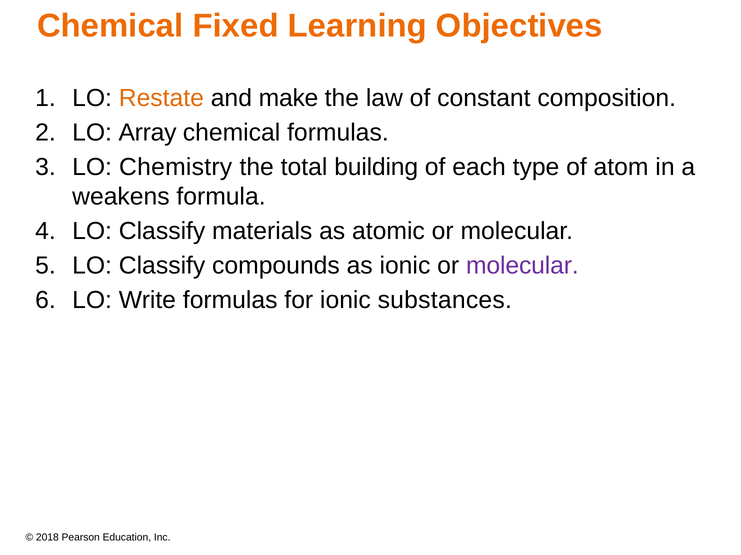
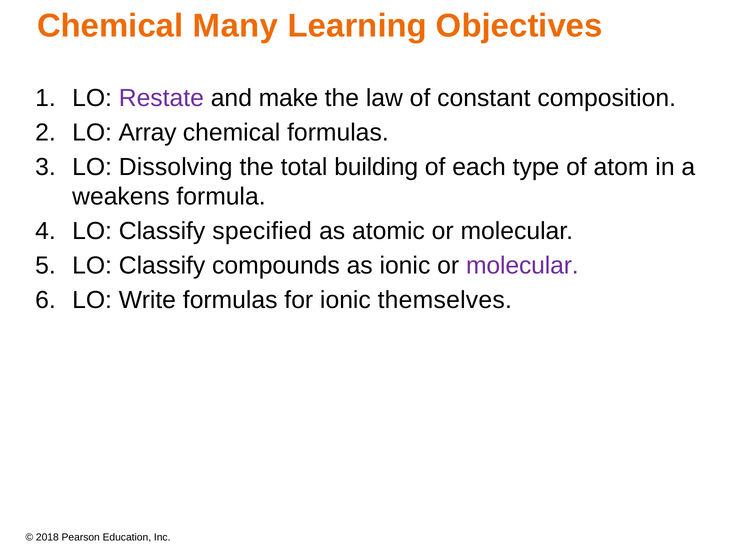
Fixed: Fixed -> Many
Restate colour: orange -> purple
Chemistry: Chemistry -> Dissolving
materials: materials -> specified
substances: substances -> themselves
